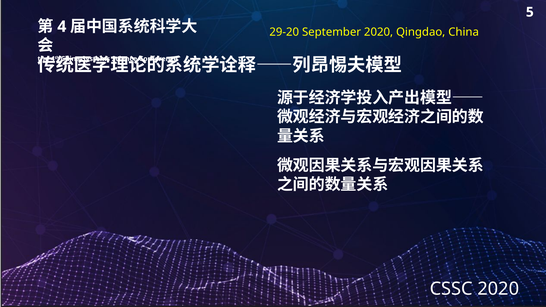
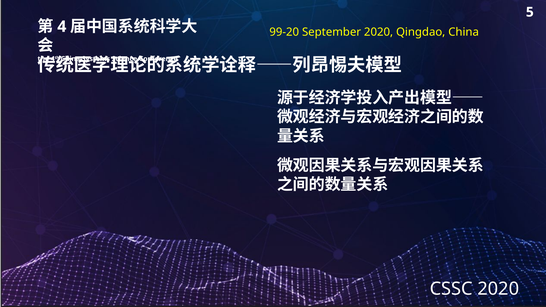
29-20: 29-20 -> 99-20
